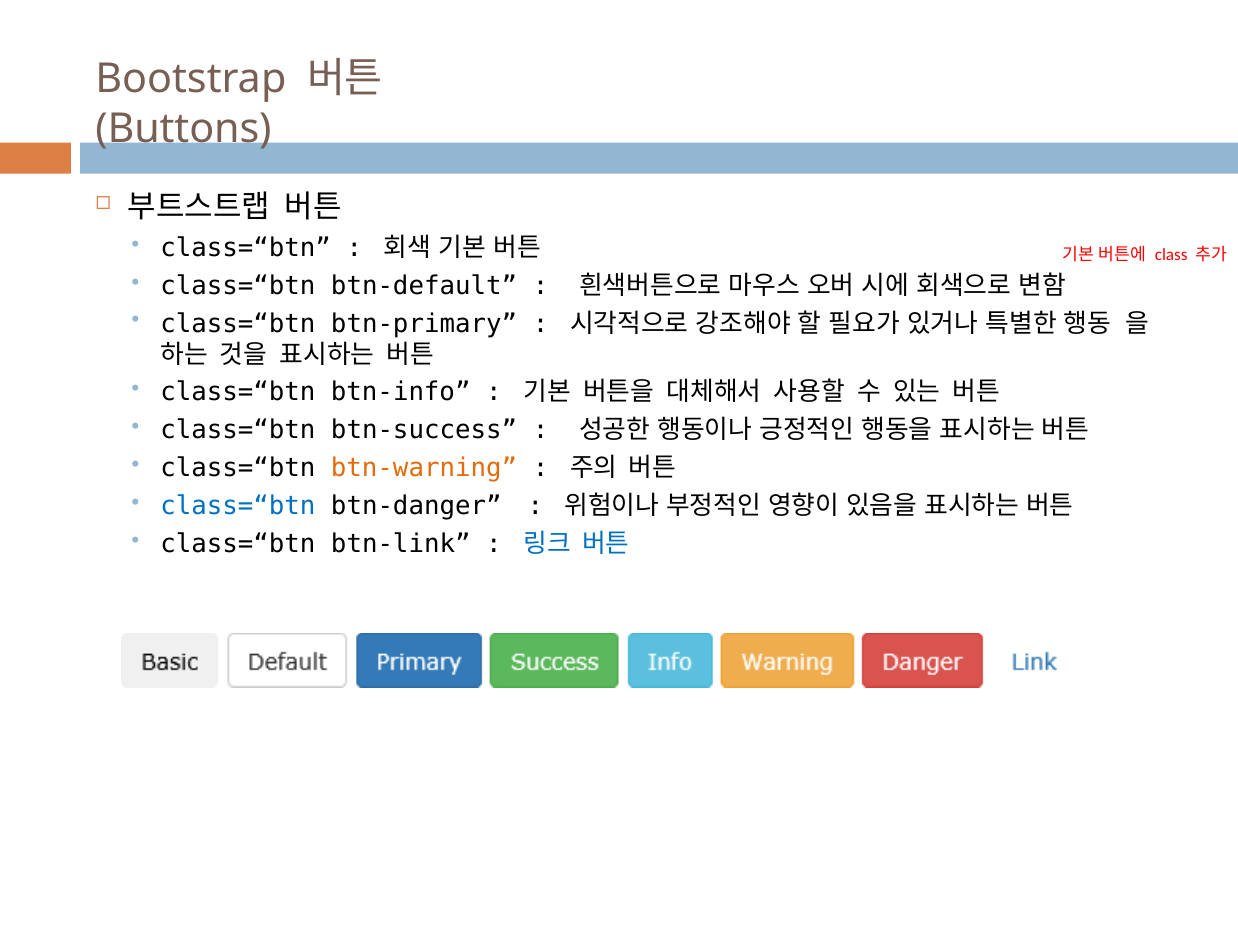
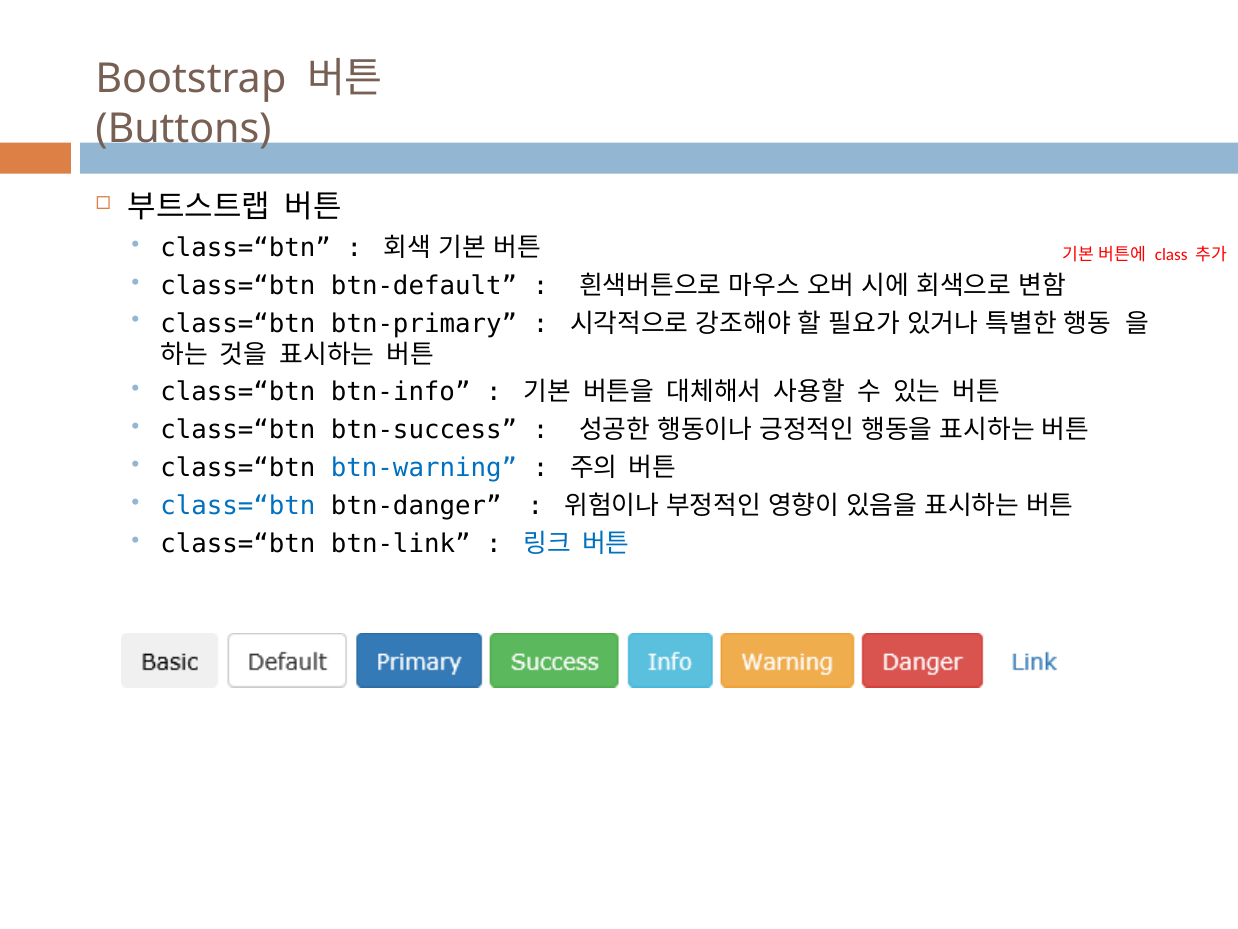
btn-warning colour: orange -> blue
